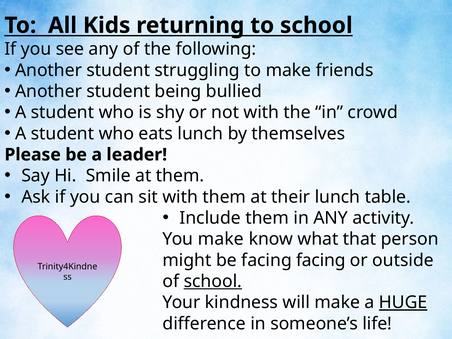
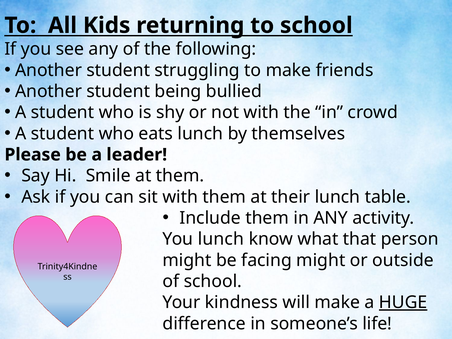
You make: make -> lunch
facing facing: facing -> might
school at (213, 281) underline: present -> none
